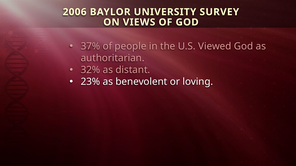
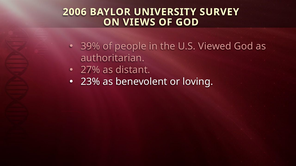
37%: 37% -> 39%
32%: 32% -> 27%
